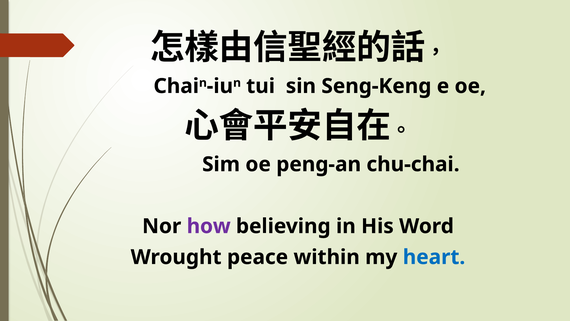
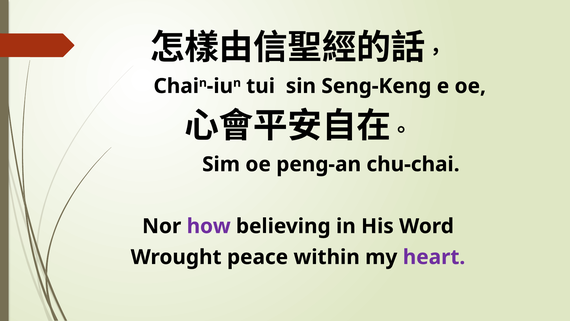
heart colour: blue -> purple
